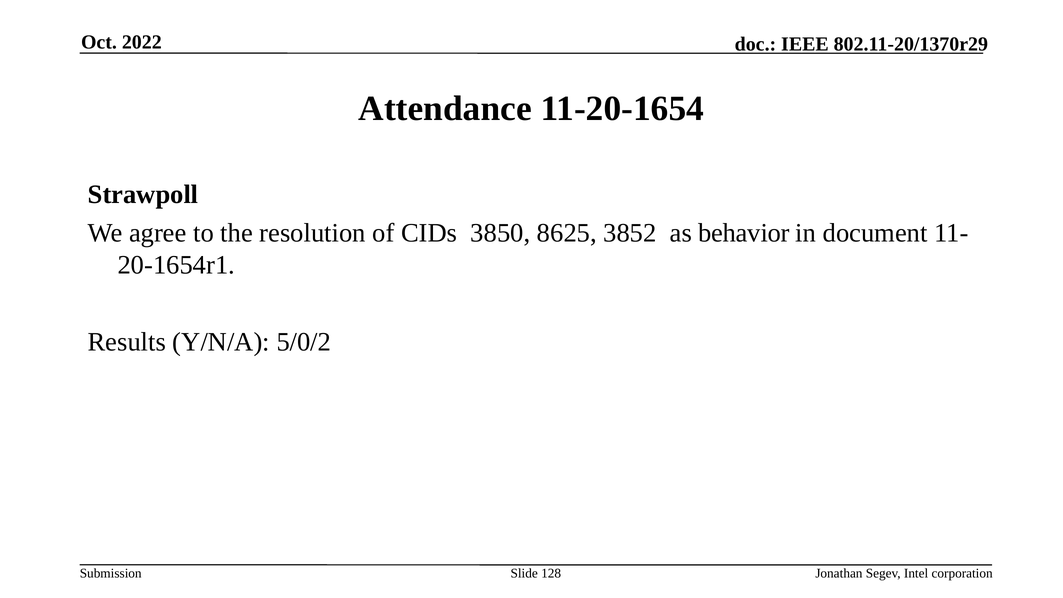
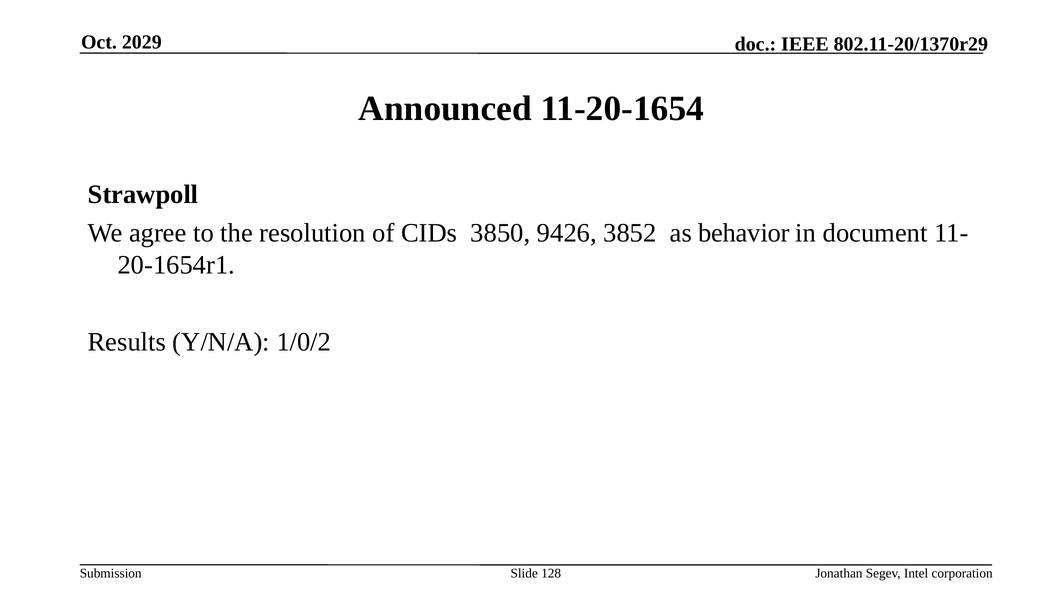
2022: 2022 -> 2029
Attendance: Attendance -> Announced
8625: 8625 -> 9426
5/0/2: 5/0/2 -> 1/0/2
